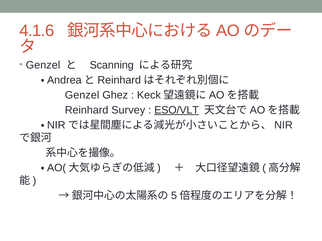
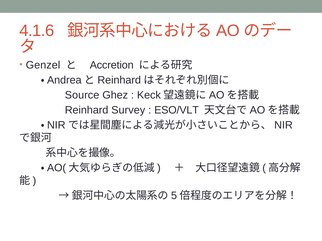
Scanning: Scanning -> Accretion
Genzel at (82, 95): Genzel -> Source
ESO/VLT underline: present -> none
